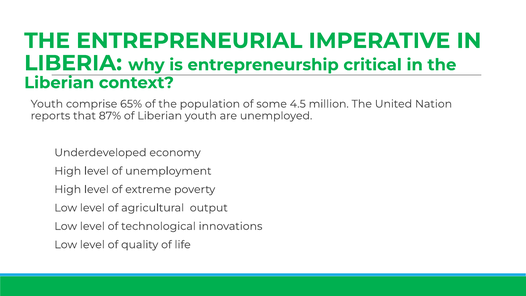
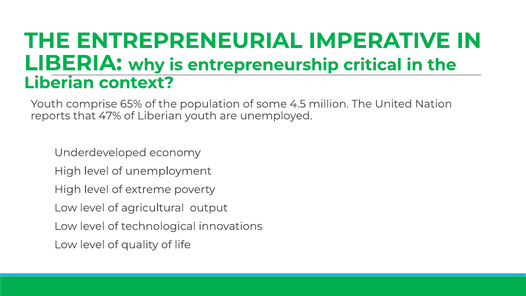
87%: 87% -> 47%
